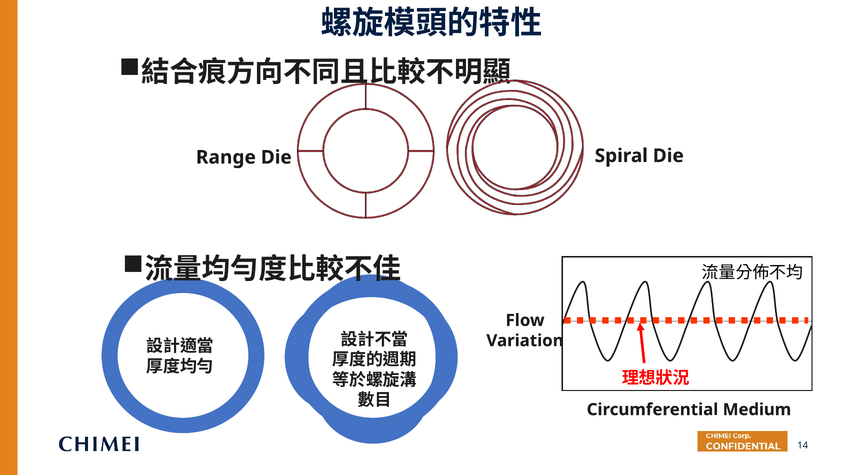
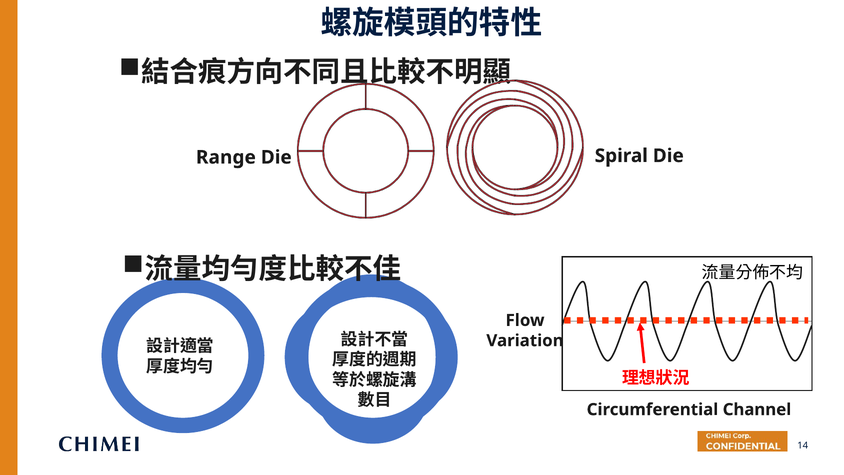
Medium: Medium -> Channel
